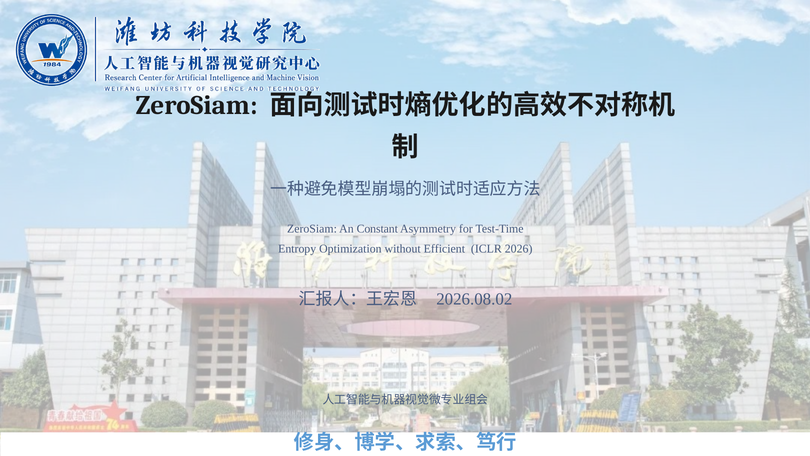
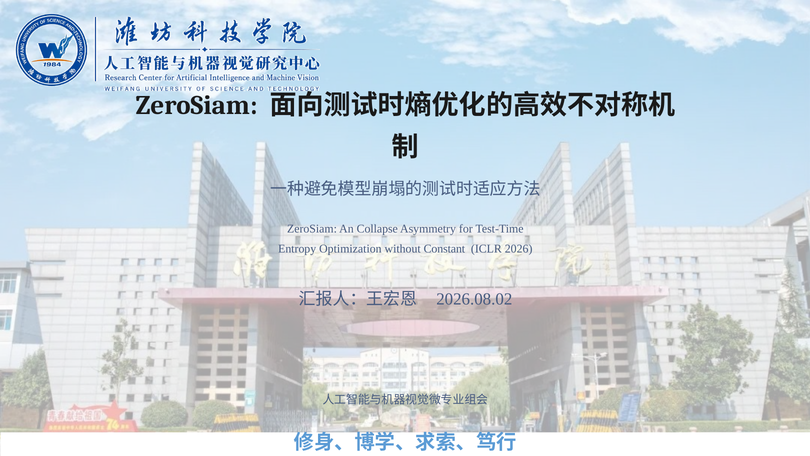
Constant: Constant -> Collapse
Efficient: Efficient -> Constant
